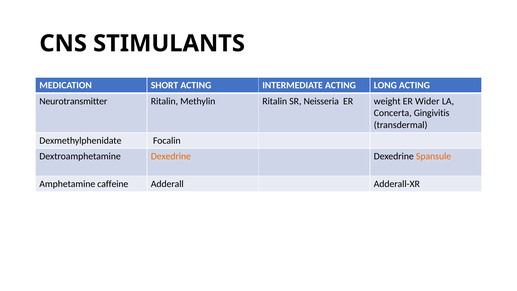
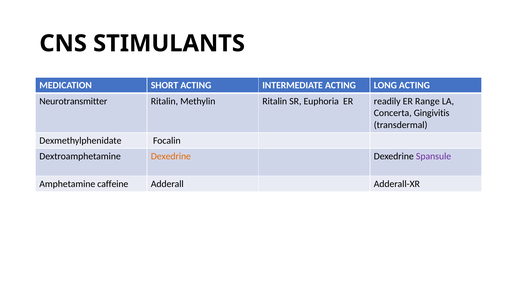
Neisseria: Neisseria -> Euphoria
weight: weight -> readily
Wider: Wider -> Range
Spansule colour: orange -> purple
